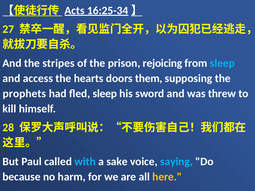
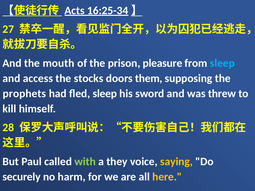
stripes: stripes -> mouth
rejoicing: rejoicing -> pleasure
hearts: hearts -> stocks
with colour: light blue -> light green
sake: sake -> they
saying colour: light blue -> yellow
because: because -> securely
